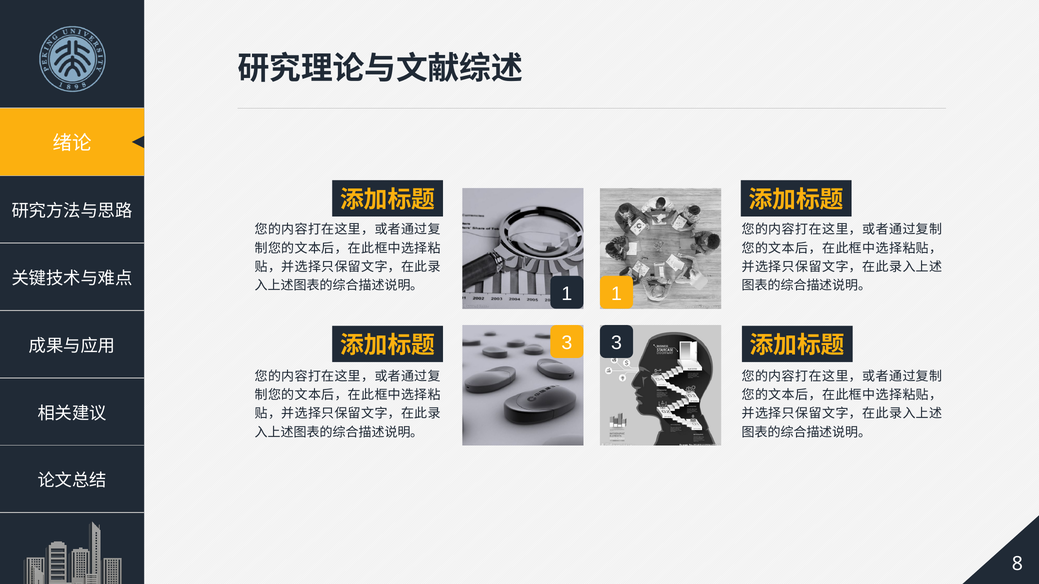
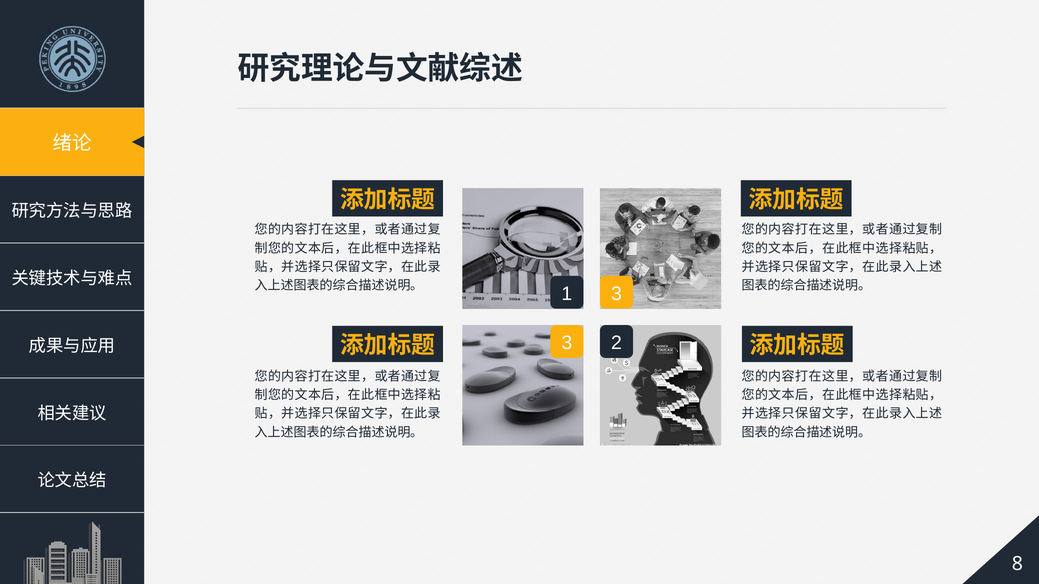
1 1: 1 -> 3
3 3: 3 -> 2
